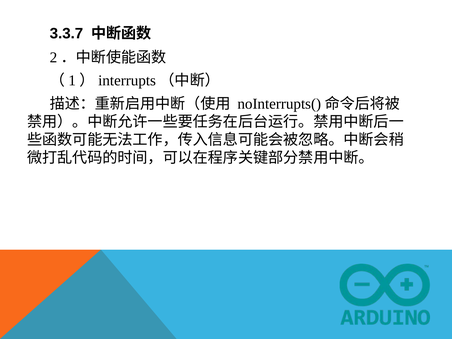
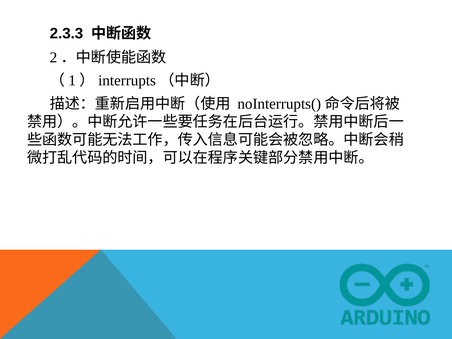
3.3.7: 3.3.7 -> 2.3.3
